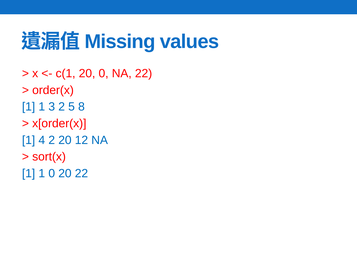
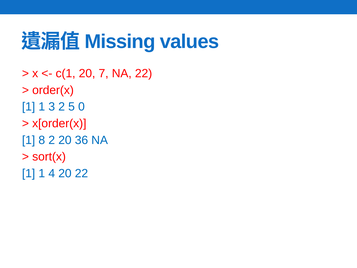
20 0: 0 -> 7
8: 8 -> 0
4: 4 -> 8
12: 12 -> 36
1 0: 0 -> 4
